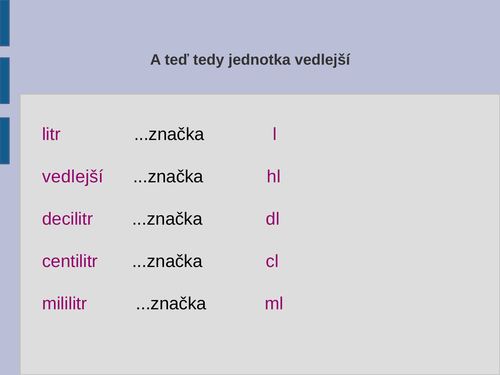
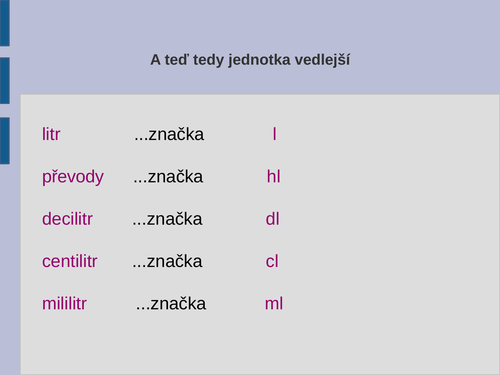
vedlejší at (73, 177): vedlejší -> převody
